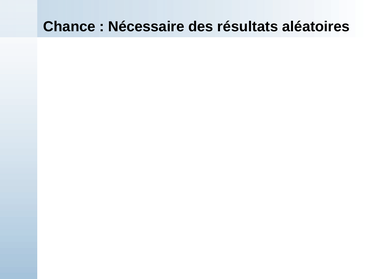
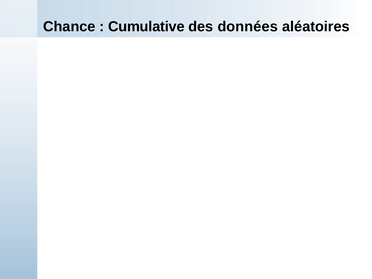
Nécessaire: Nécessaire -> Cumulative
résultats: résultats -> données
